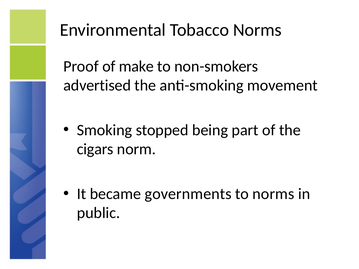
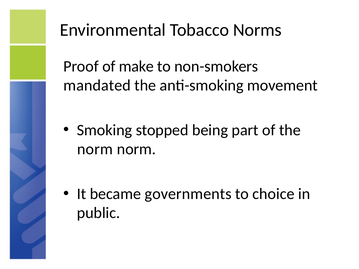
advertised: advertised -> mandated
cigars at (95, 149): cigars -> norm
to norms: norms -> choice
